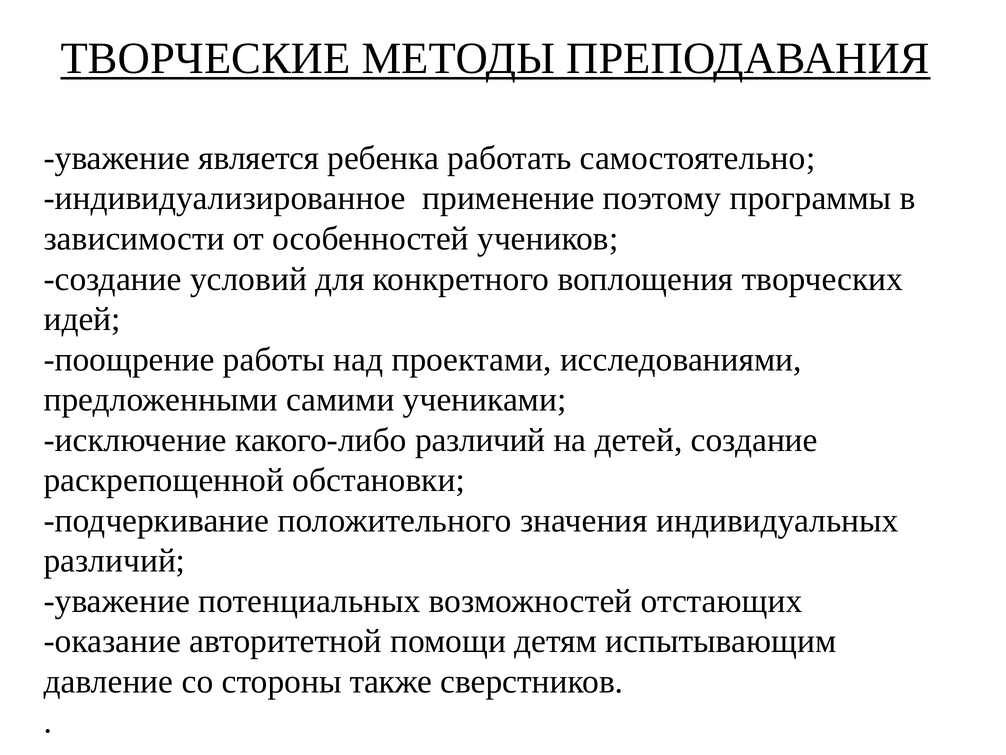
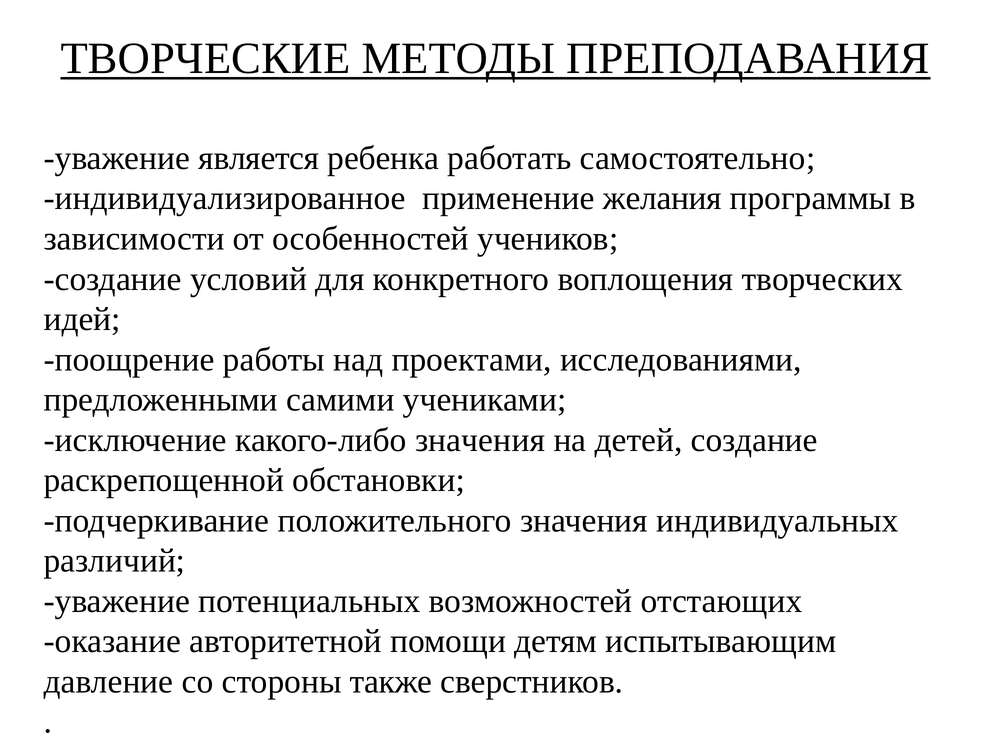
поэтому: поэтому -> желания
какого-либо различий: различий -> значения
